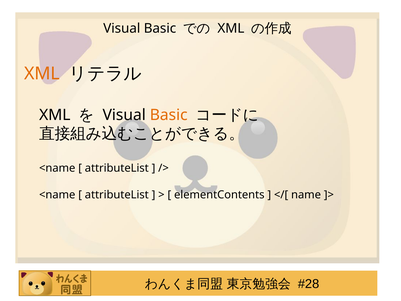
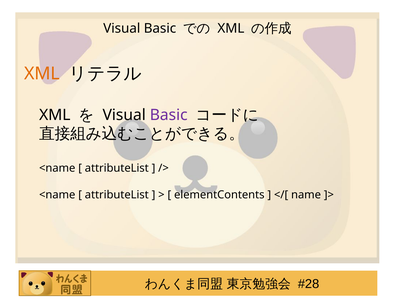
Basic at (169, 115) colour: orange -> purple
